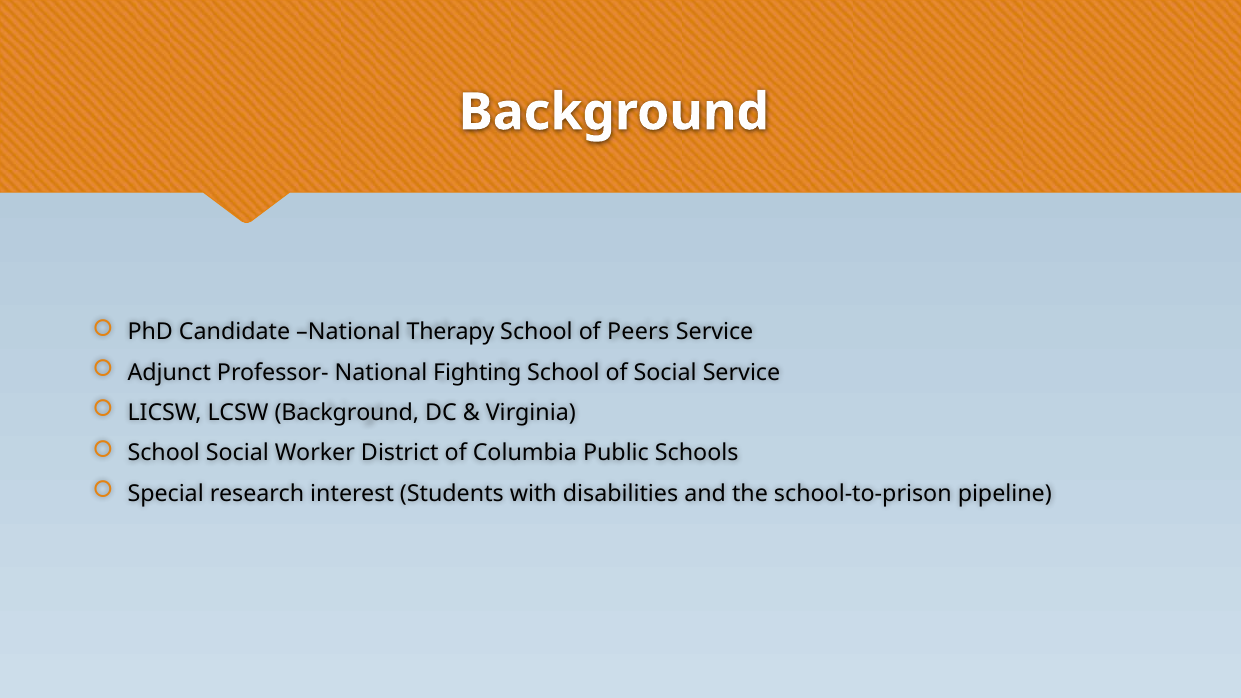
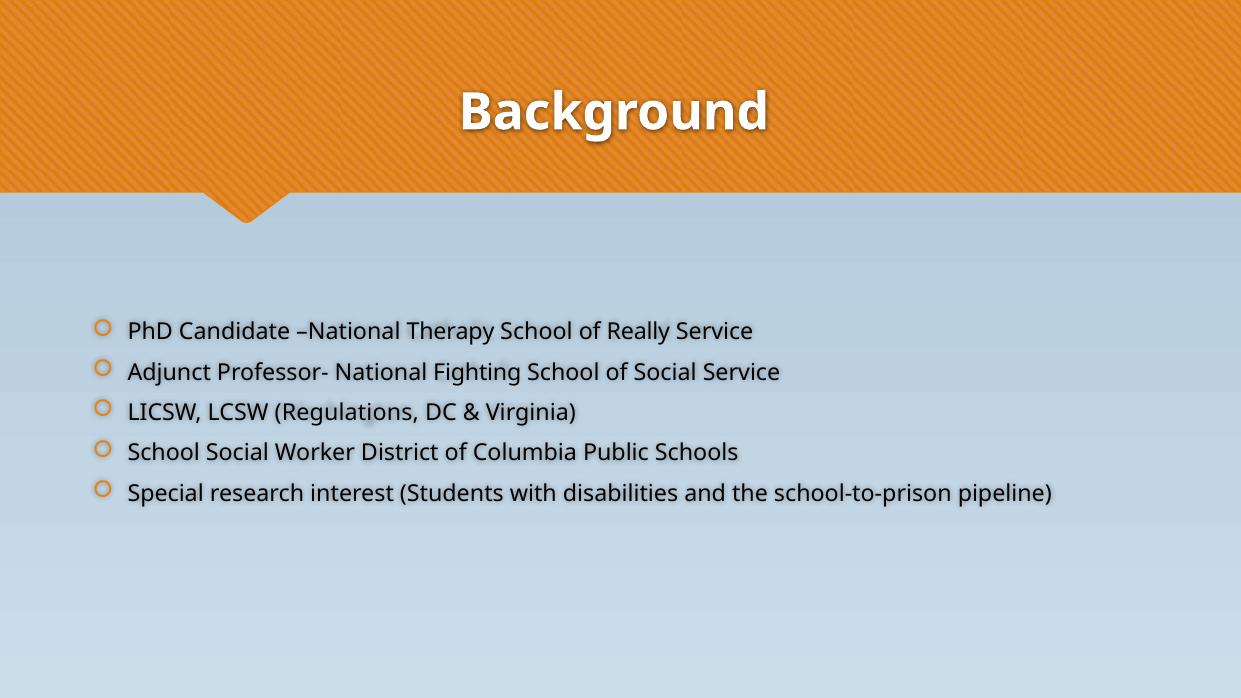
Peers: Peers -> Really
LCSW Background: Background -> Regulations
